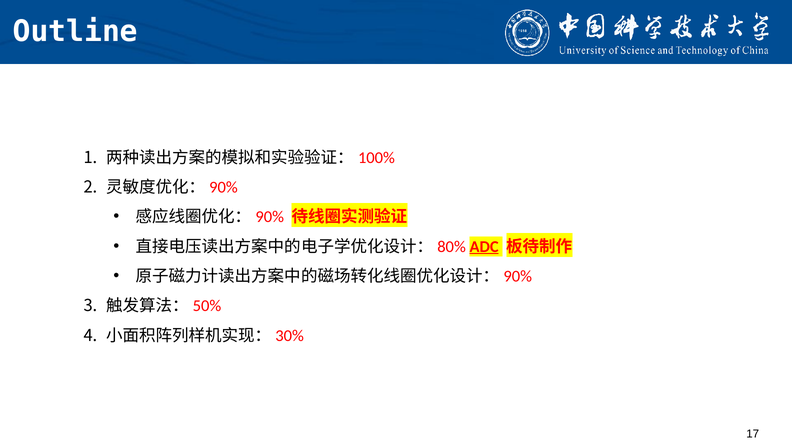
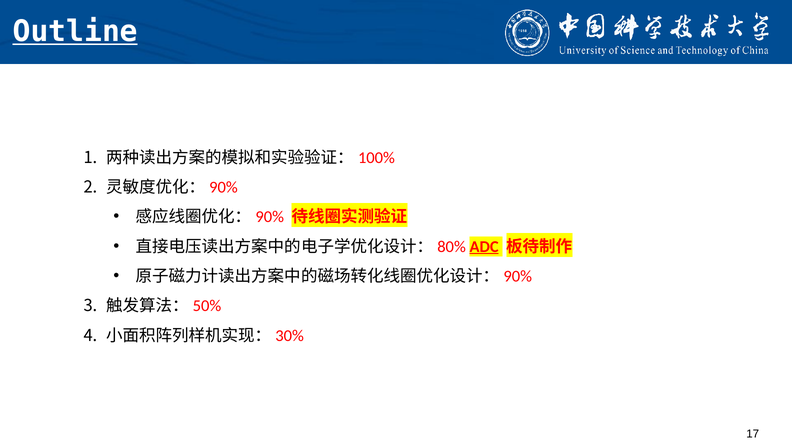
Outline underline: none -> present
